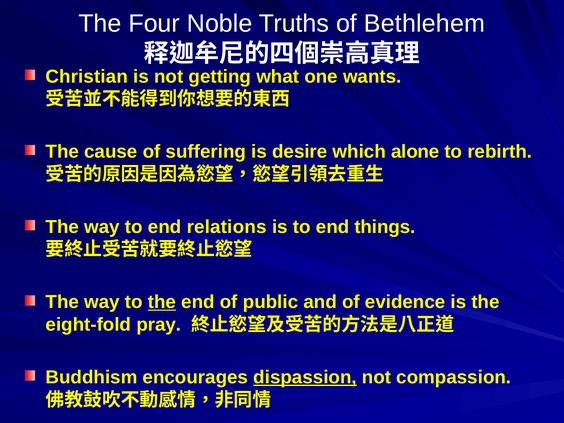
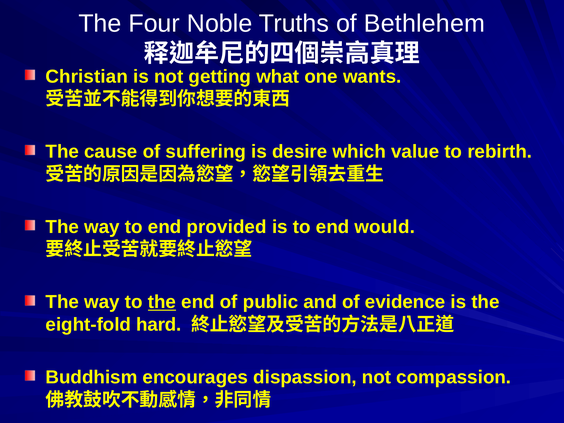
alone: alone -> value
relations: relations -> provided
things: things -> would
pray: pray -> hard
dispassion underline: present -> none
